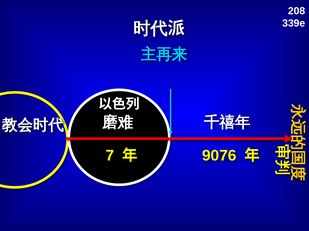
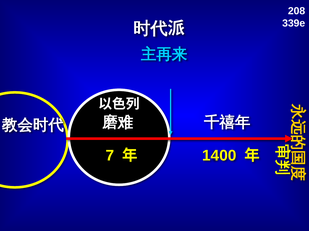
9076: 9076 -> 1400
